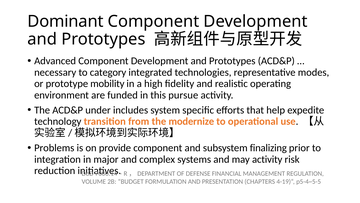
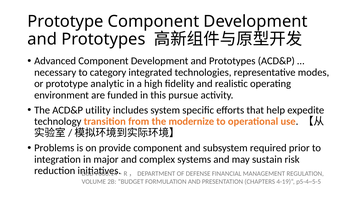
Dominant at (65, 21): Dominant -> Prototype
mobility: mobility -> analytic
under: under -> utility
finalizing: finalizing -> required
may activity: activity -> sustain
